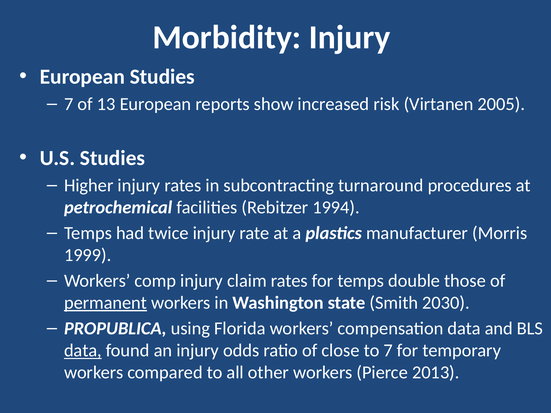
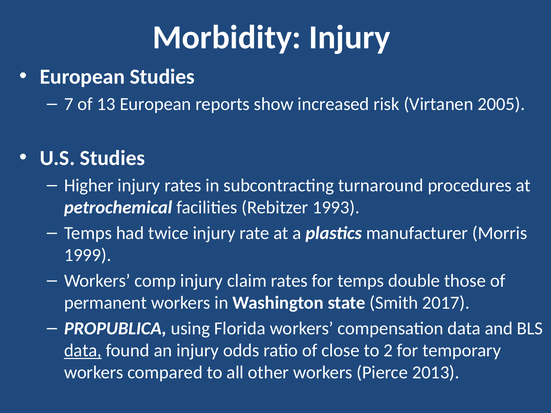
1994: 1994 -> 1993
permanent underline: present -> none
2030: 2030 -> 2017
to 7: 7 -> 2
